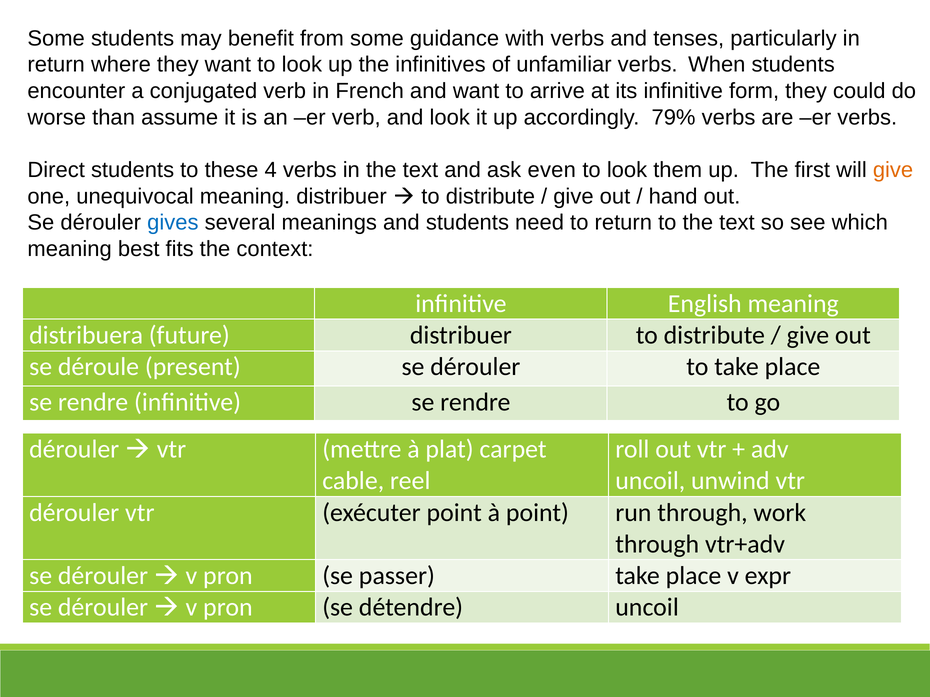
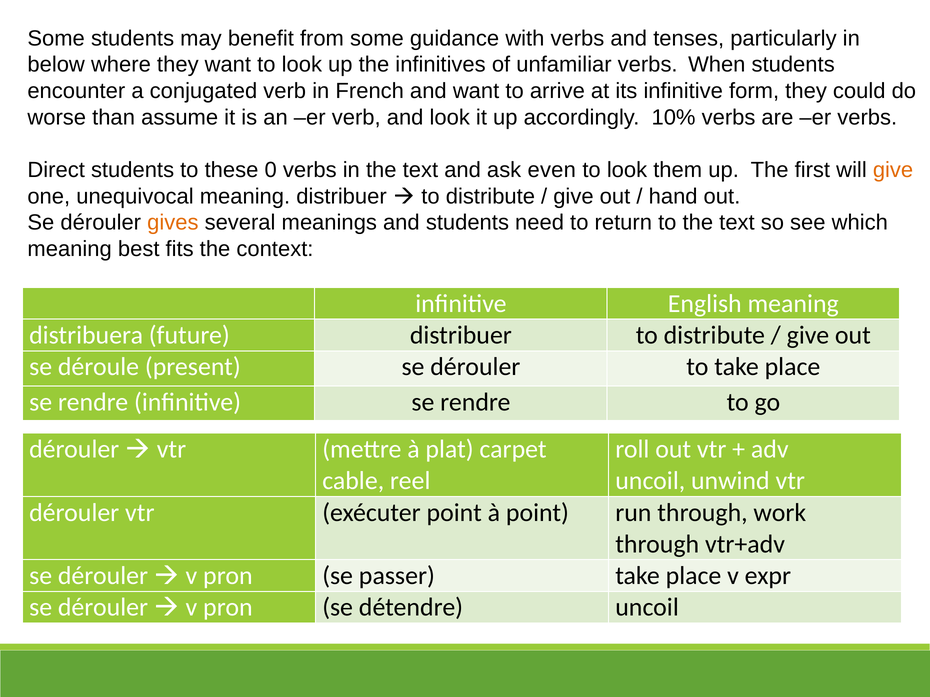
return at (56, 65): return -> below
79%: 79% -> 10%
4: 4 -> 0
gives colour: blue -> orange
